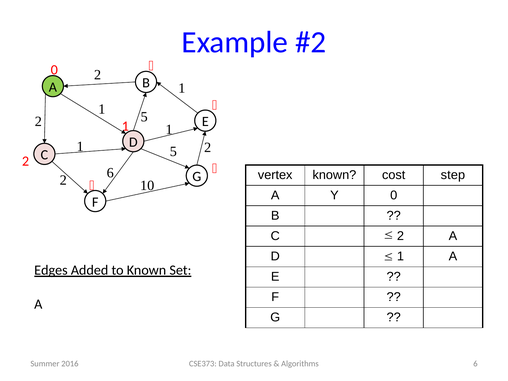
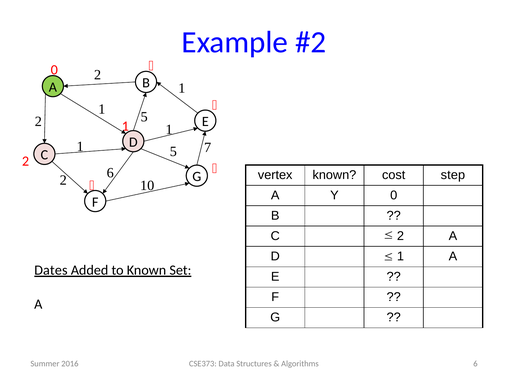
5 2: 2 -> 7
Edges: Edges -> Dates
